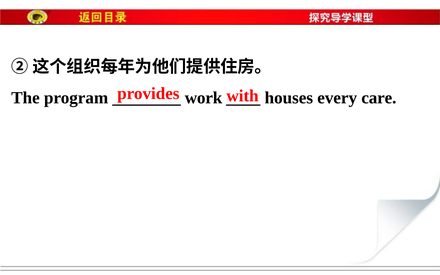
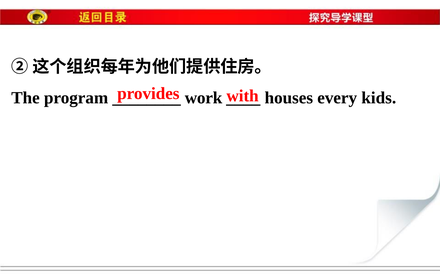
care: care -> kids
